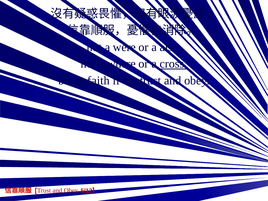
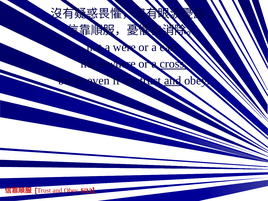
also: also -> ears
faith: faith -> even
and at (173, 81) underline: none -> present
